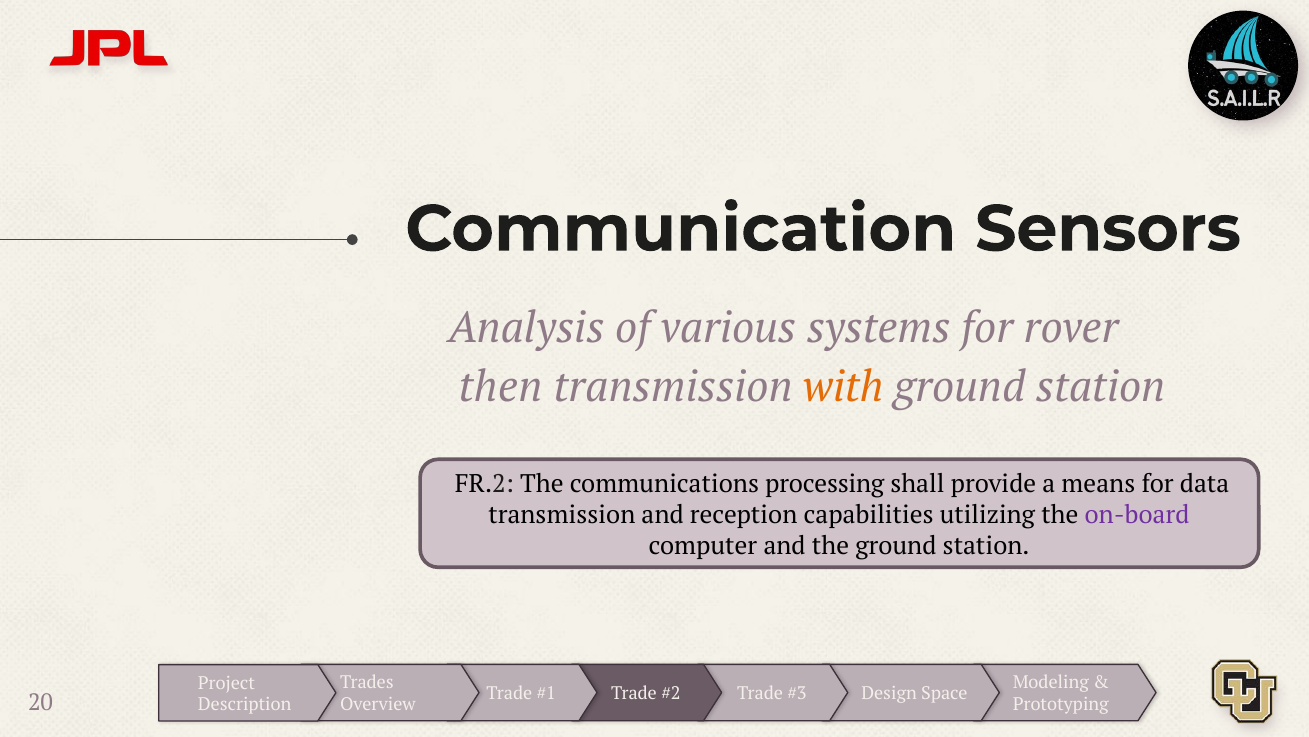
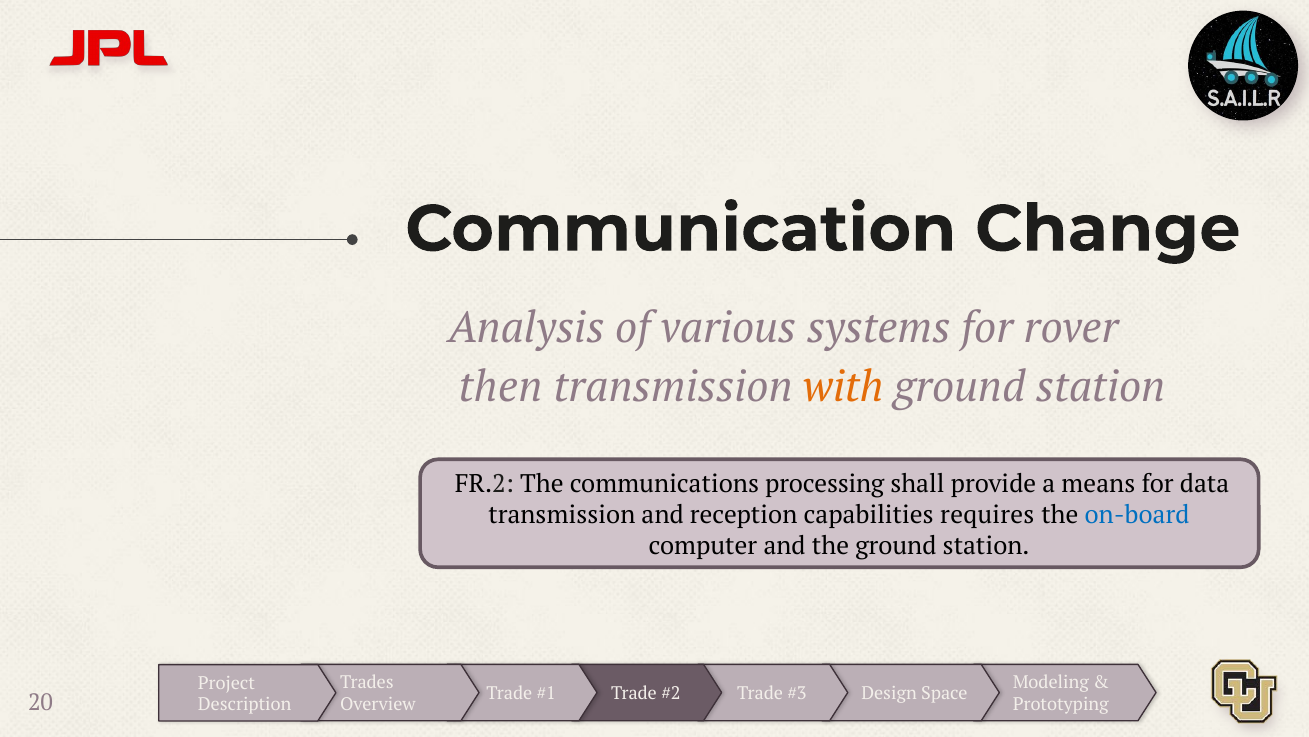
Sensors: Sensors -> Change
utilizing: utilizing -> requires
on-board colour: purple -> blue
